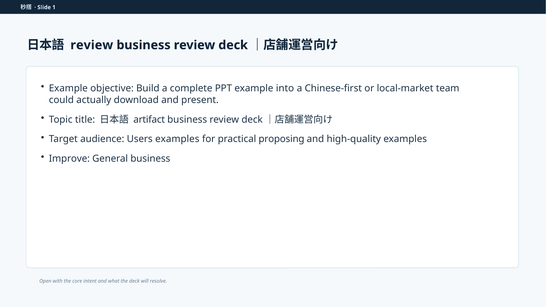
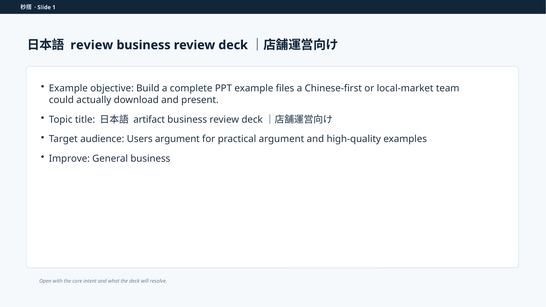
into: into -> files
Users examples: examples -> argument
practical proposing: proposing -> argument
